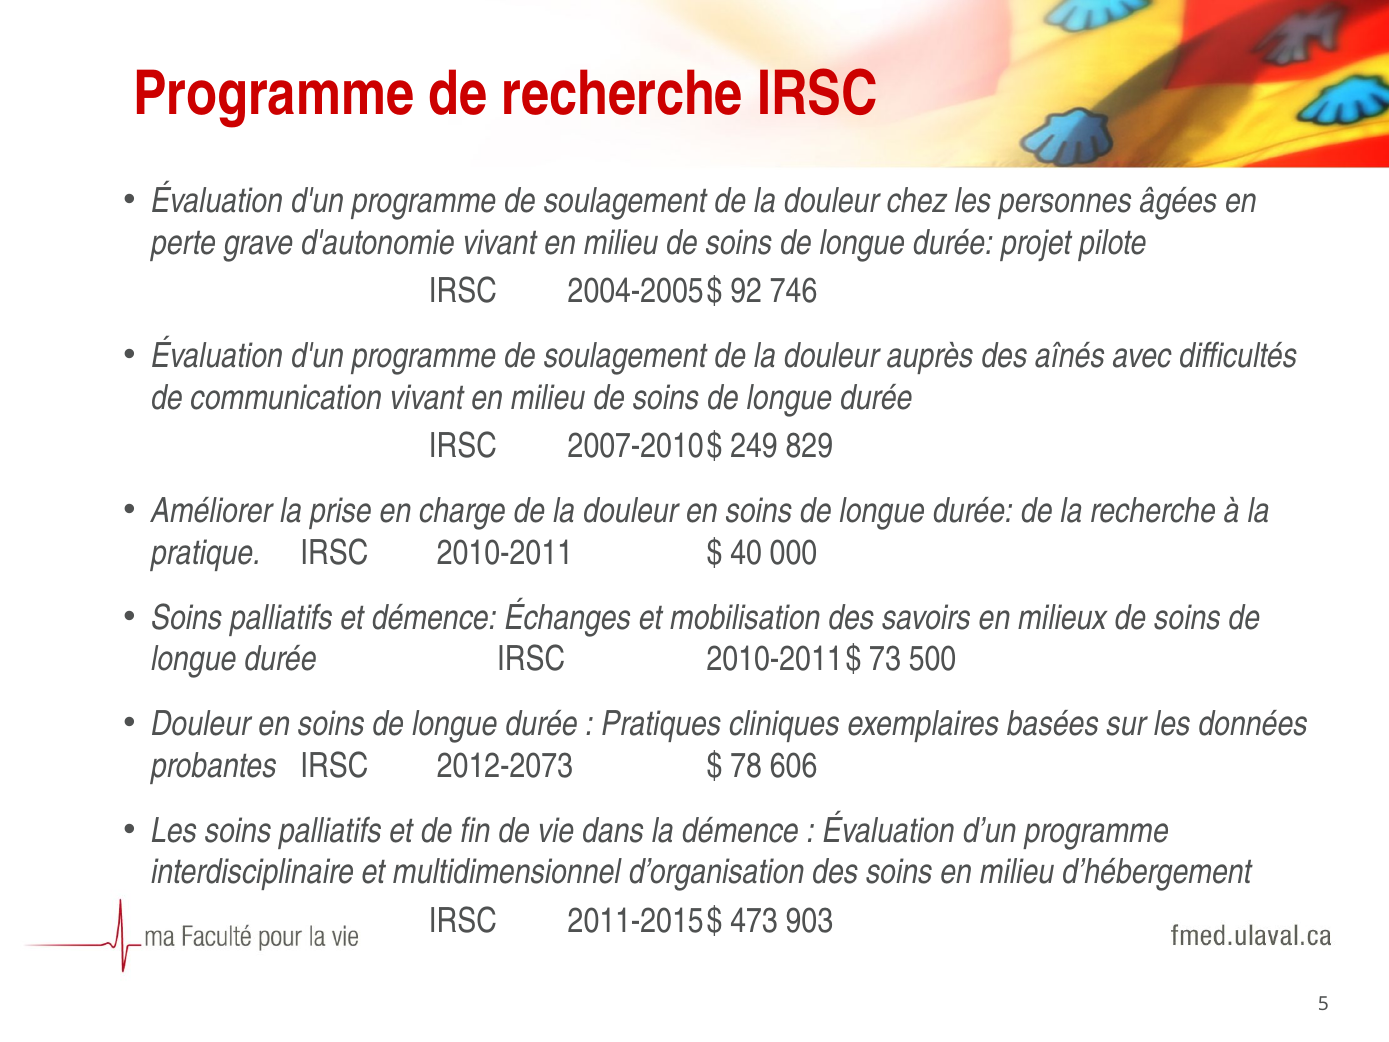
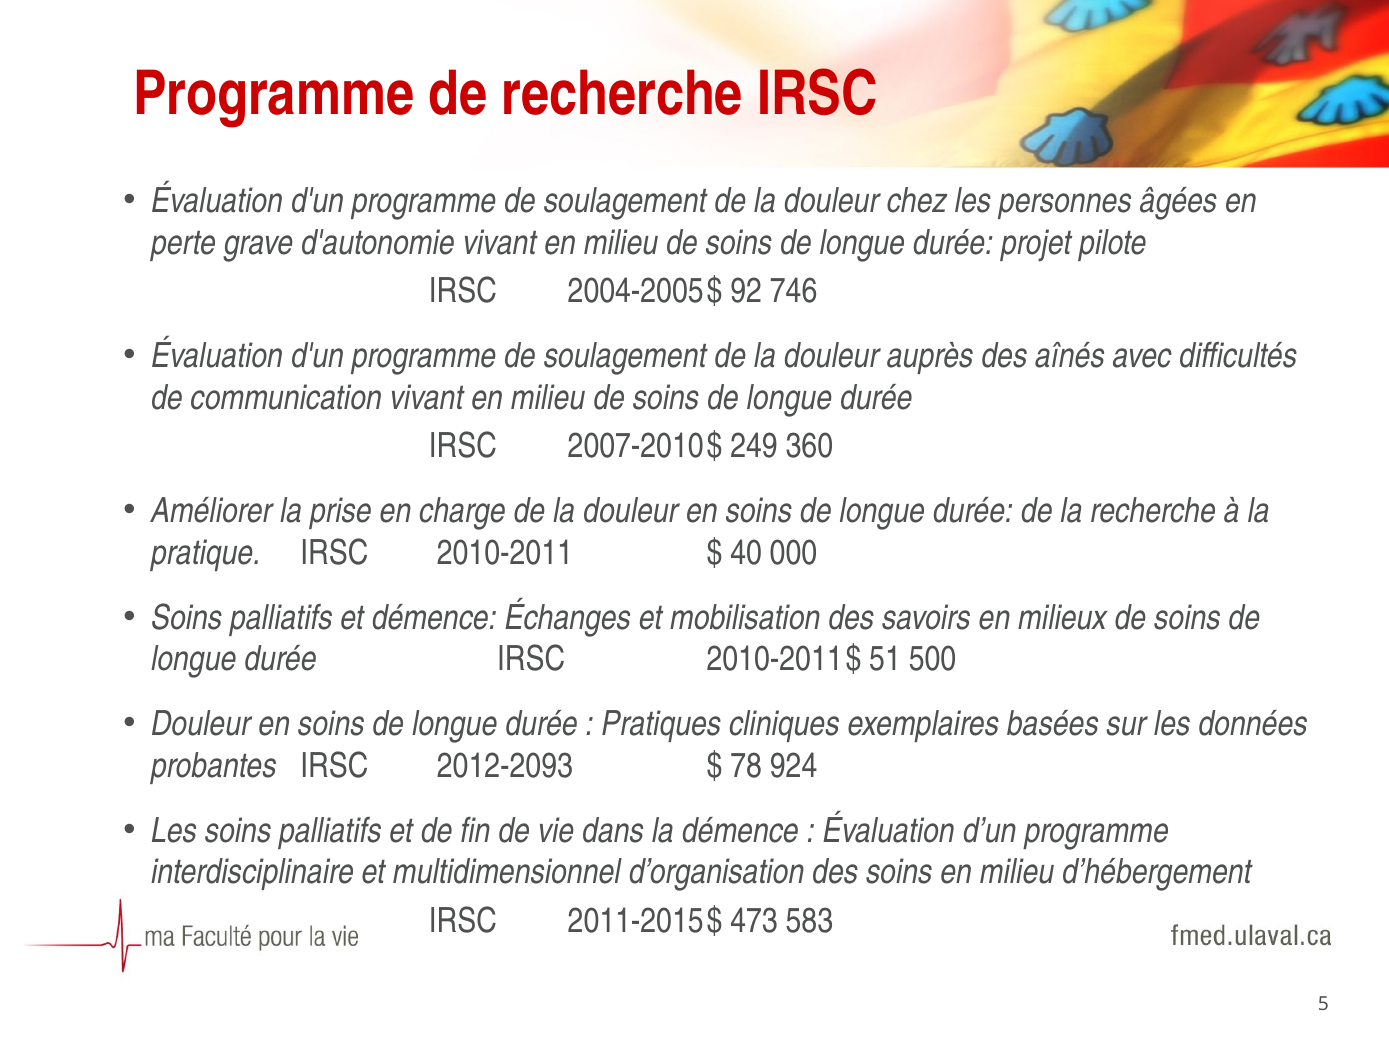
829: 829 -> 360
73: 73 -> 51
2012-2073: 2012-2073 -> 2012-2093
606: 606 -> 924
903: 903 -> 583
